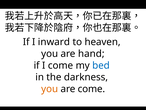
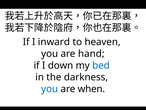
I come: come -> down
you at (50, 89) colour: orange -> blue
are come: come -> when
